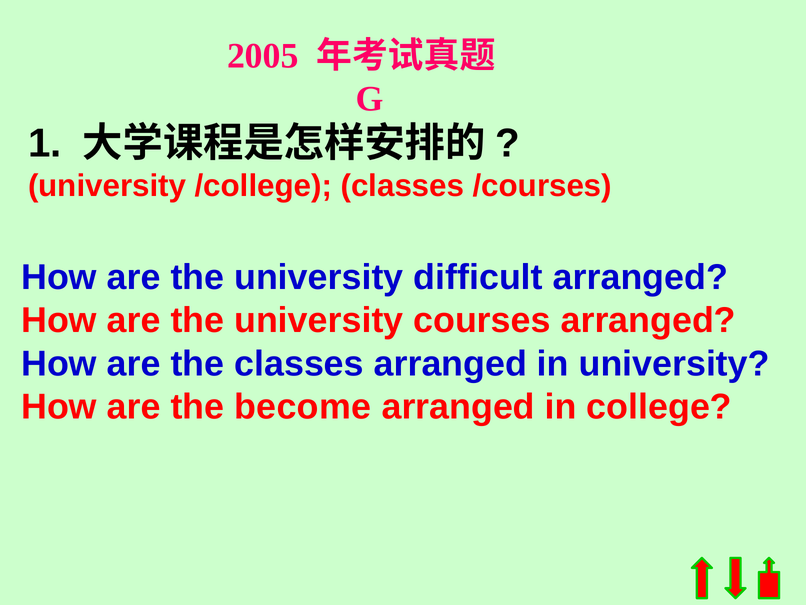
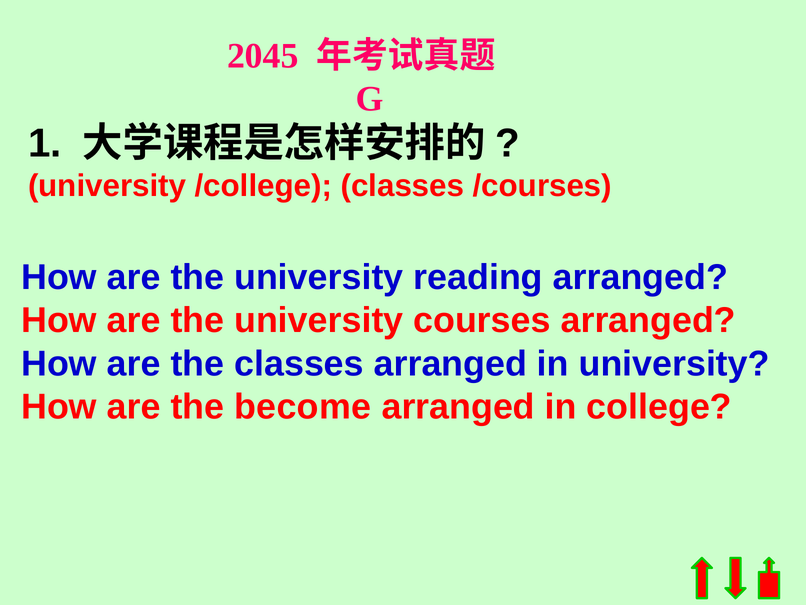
2005: 2005 -> 2045
difficult: difficult -> reading
